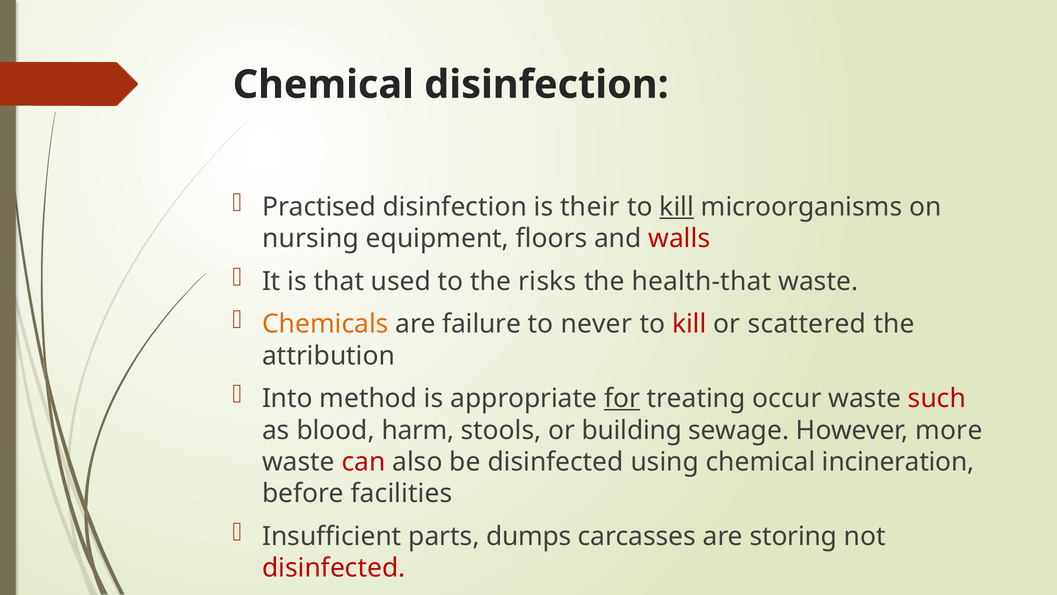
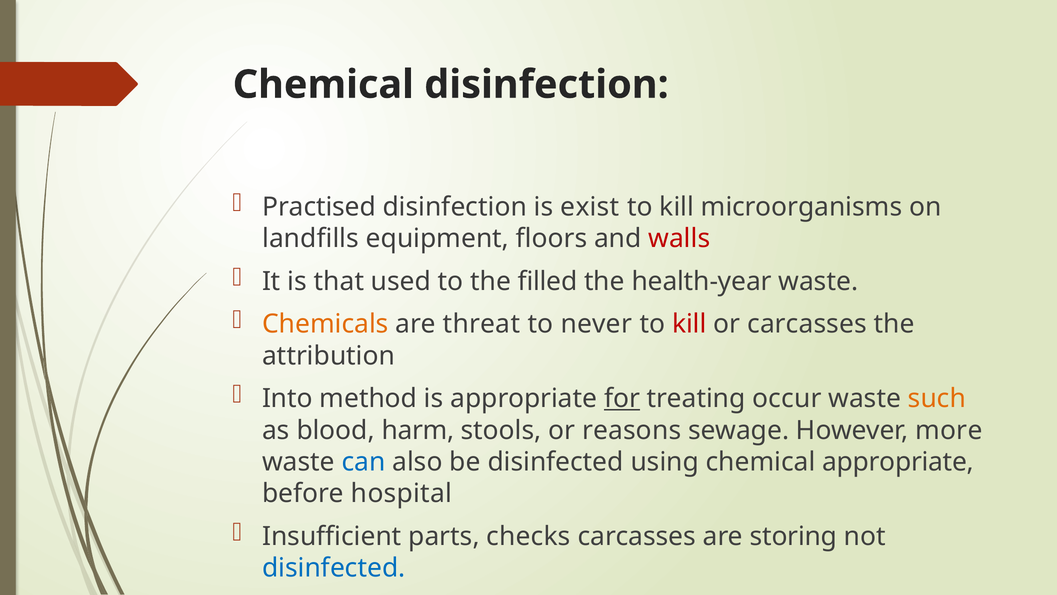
their: their -> exist
kill at (677, 207) underline: present -> none
nursing: nursing -> landfills
risks: risks -> filled
health-that: health-that -> health-year
failure: failure -> threat
or scattered: scattered -> carcasses
such colour: red -> orange
building: building -> reasons
can colour: red -> blue
chemical incineration: incineration -> appropriate
facilities: facilities -> hospital
dumps: dumps -> checks
disinfected at (334, 568) colour: red -> blue
